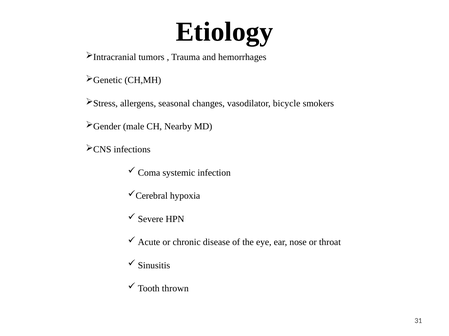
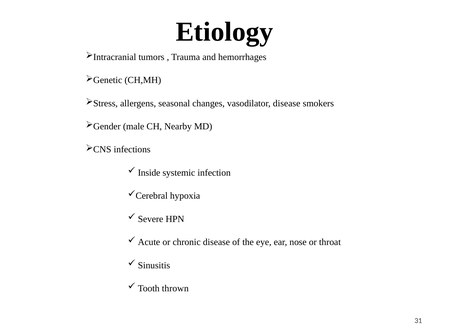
vasodilator bicycle: bicycle -> disease
Coma: Coma -> Inside
